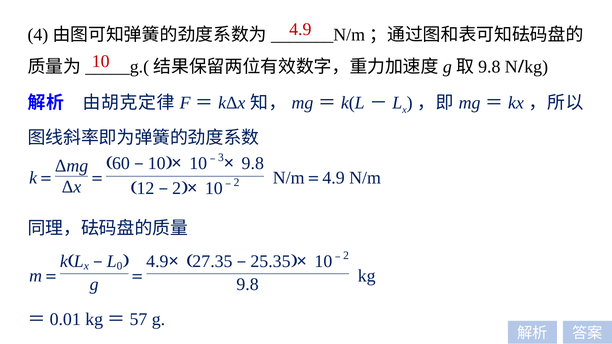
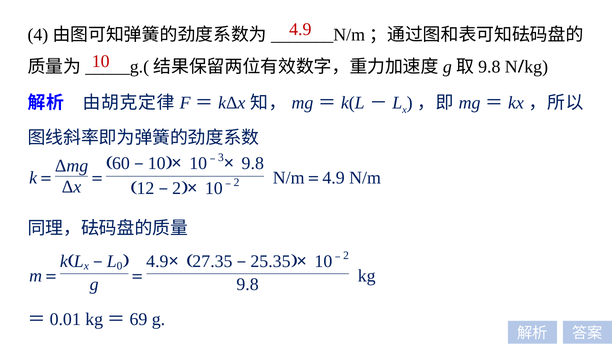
57: 57 -> 69
